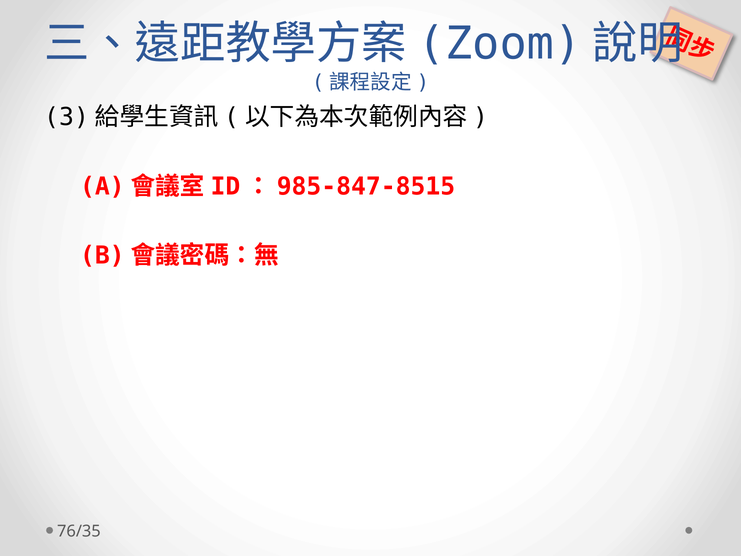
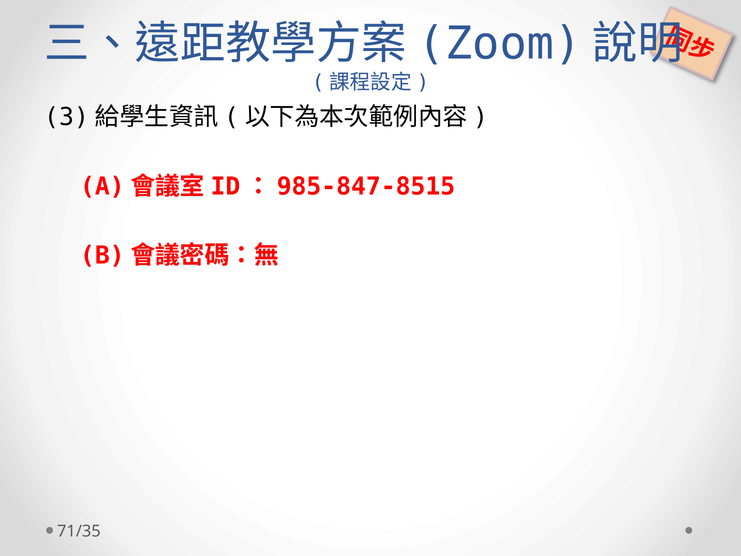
76/35: 76/35 -> 71/35
